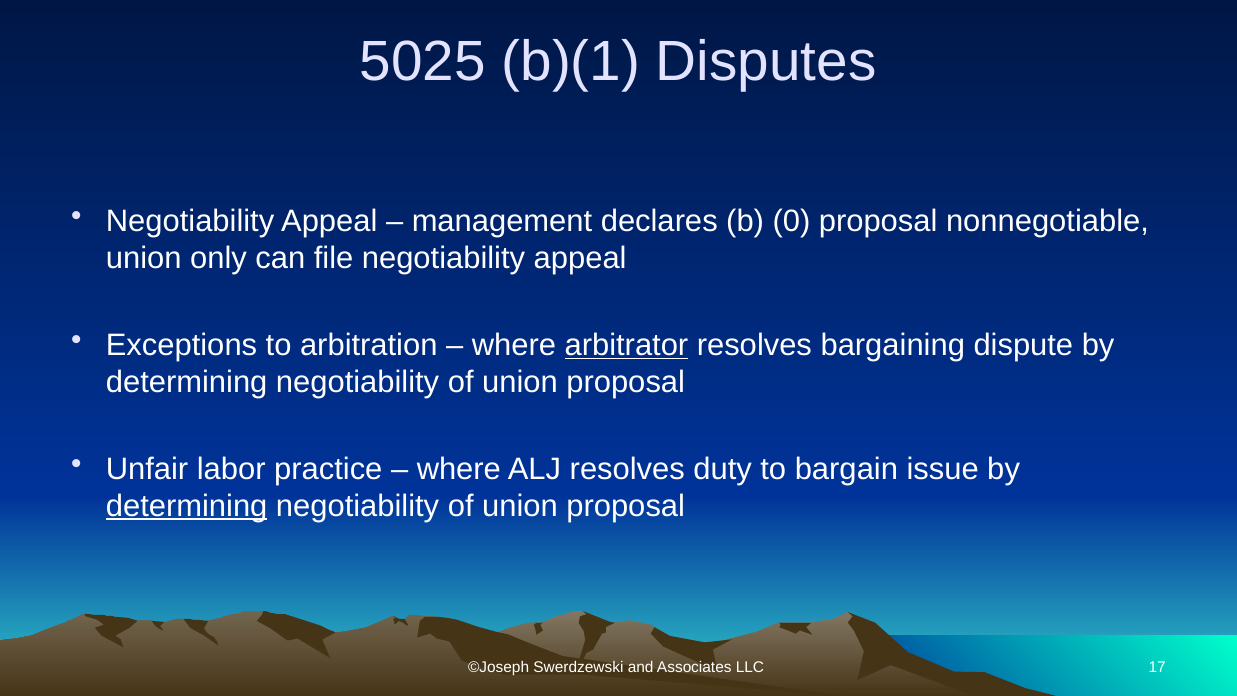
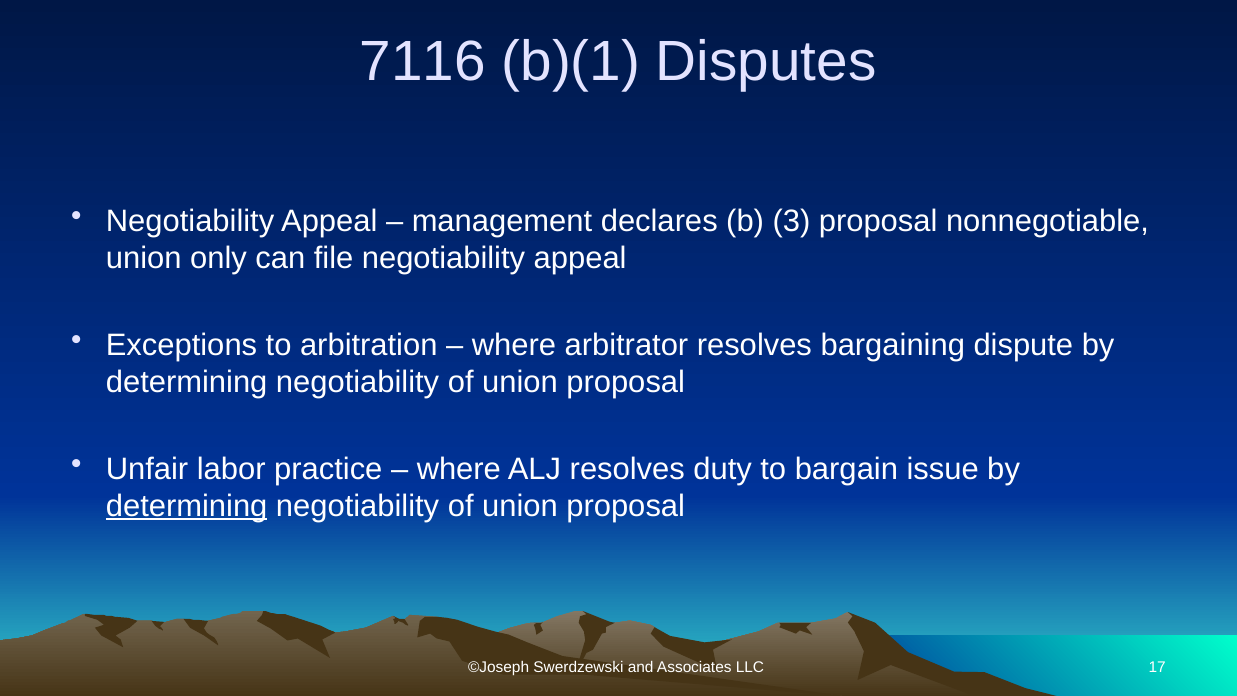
5025: 5025 -> 7116
0: 0 -> 3
arbitrator underline: present -> none
